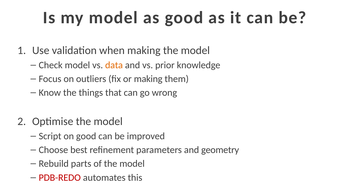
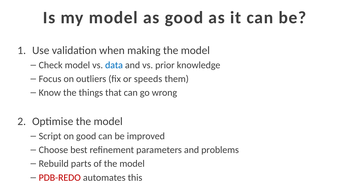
data colour: orange -> blue
or making: making -> speeds
geometry: geometry -> problems
